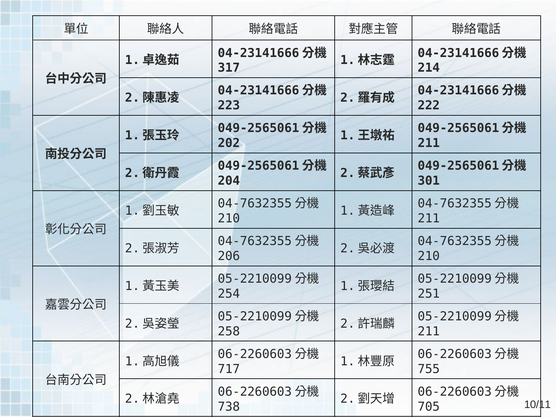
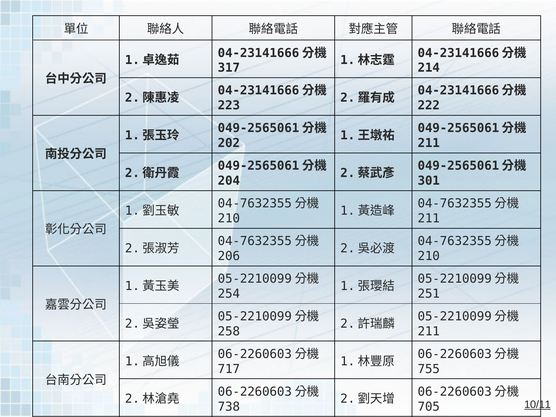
10/11 underline: none -> present
